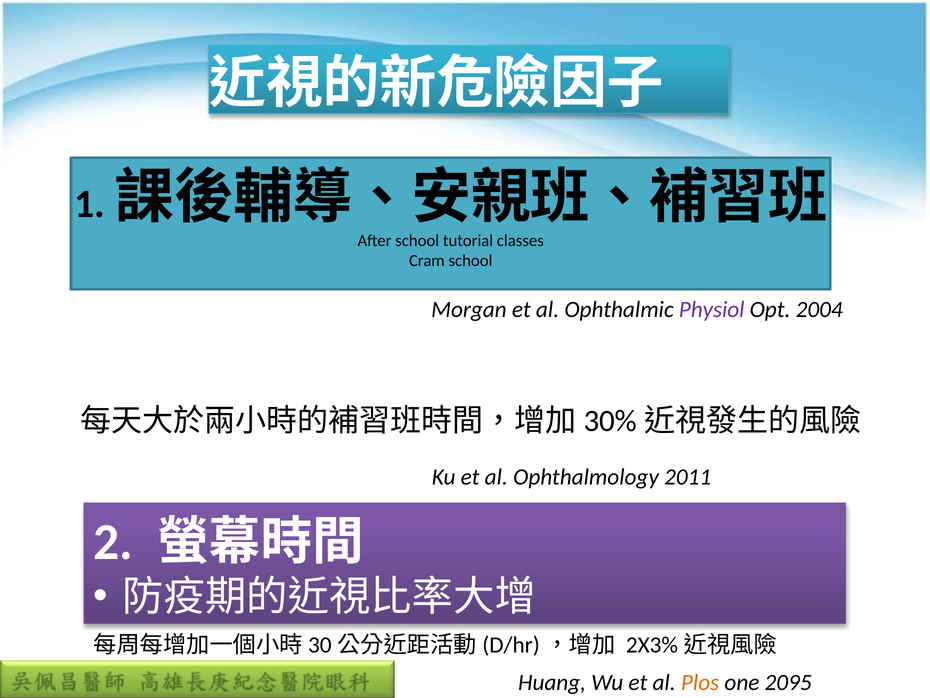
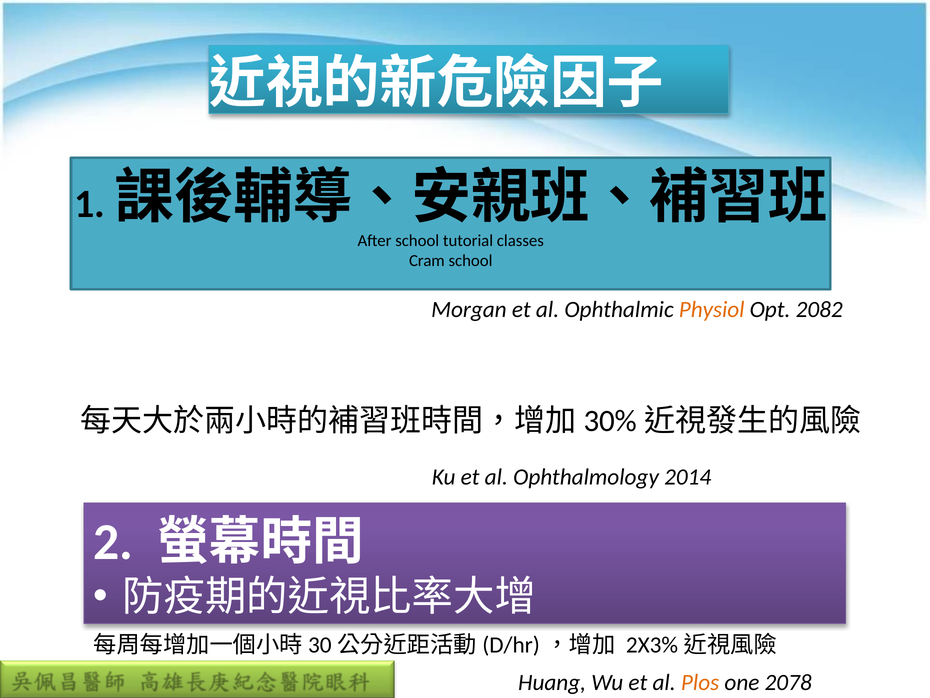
Physiol colour: purple -> orange
2004: 2004 -> 2082
2011: 2011 -> 2014
2095: 2095 -> 2078
